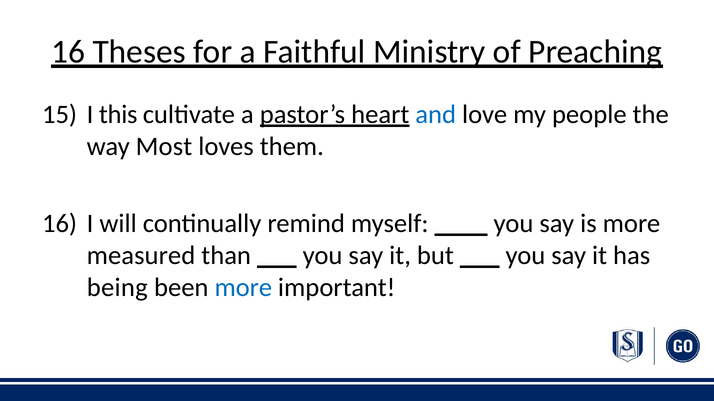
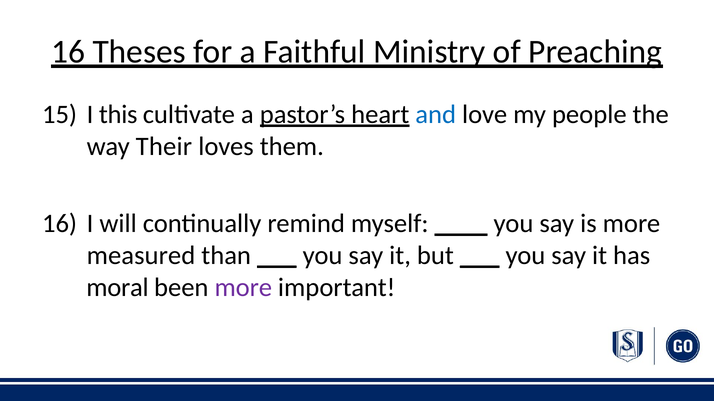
Most: Most -> Their
being: being -> moral
more at (243, 288) colour: blue -> purple
